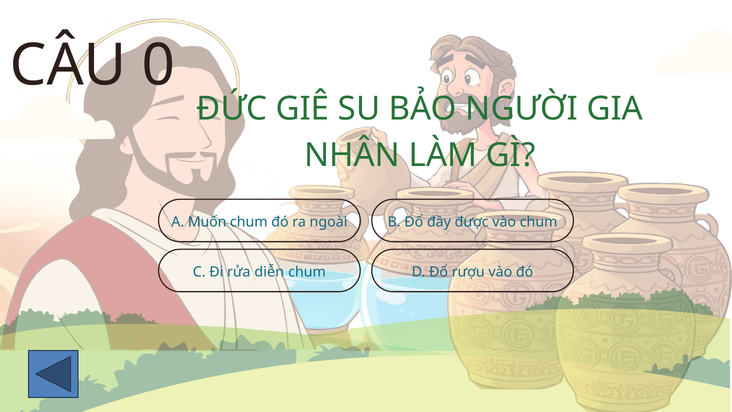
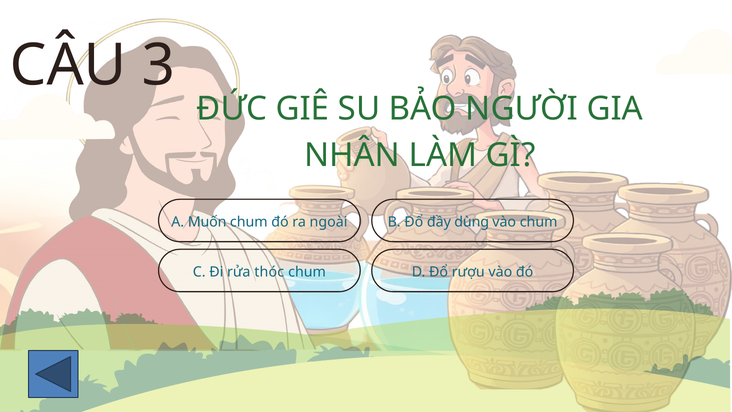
0: 0 -> 3
được: được -> dùng
diễn: diễn -> thóc
